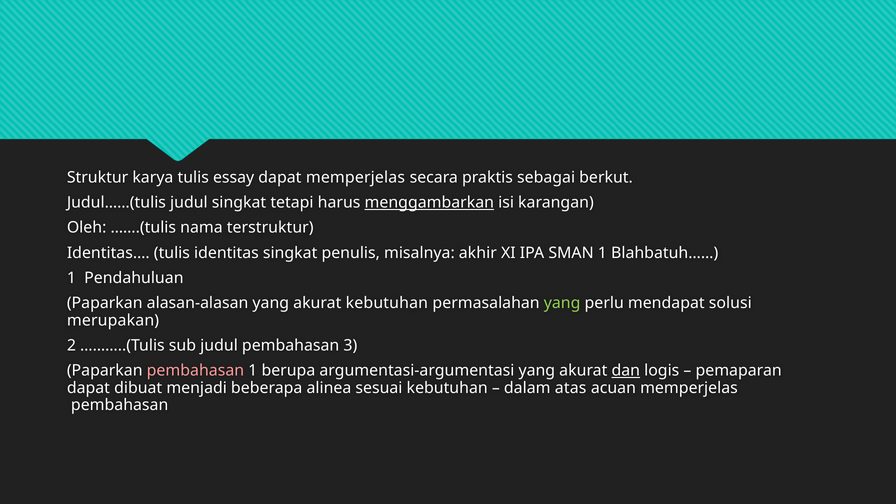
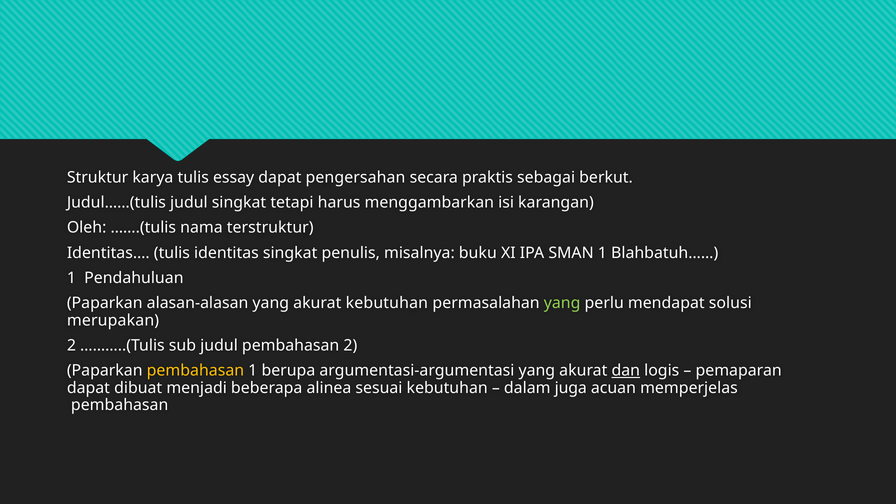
dapat memperjelas: memperjelas -> pengersahan
menggambarkan underline: present -> none
akhir: akhir -> buku
pembahasan 3: 3 -> 2
pembahasan at (195, 371) colour: pink -> yellow
atas: atas -> juga
